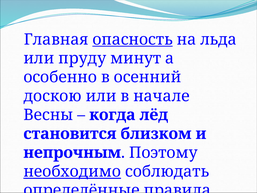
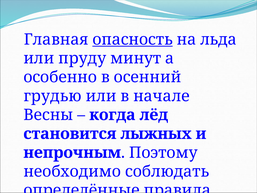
доскою: доскою -> грудью
близком: близком -> лыжных
необходимо underline: present -> none
